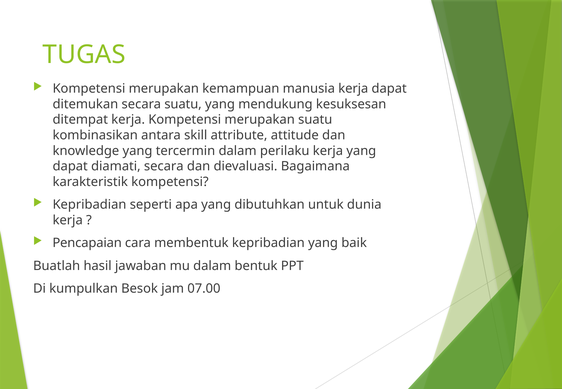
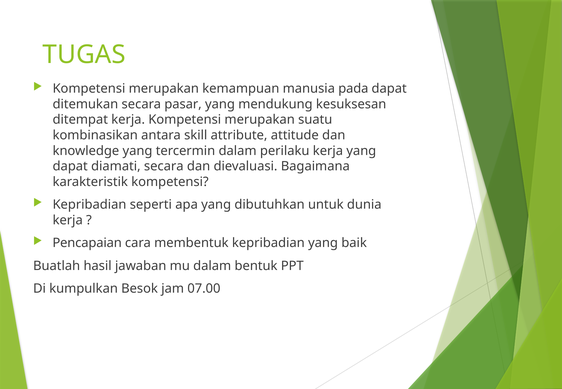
manusia kerja: kerja -> pada
secara suatu: suatu -> pasar
